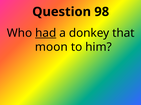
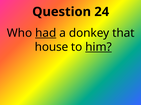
98: 98 -> 24
moon: moon -> house
him underline: none -> present
